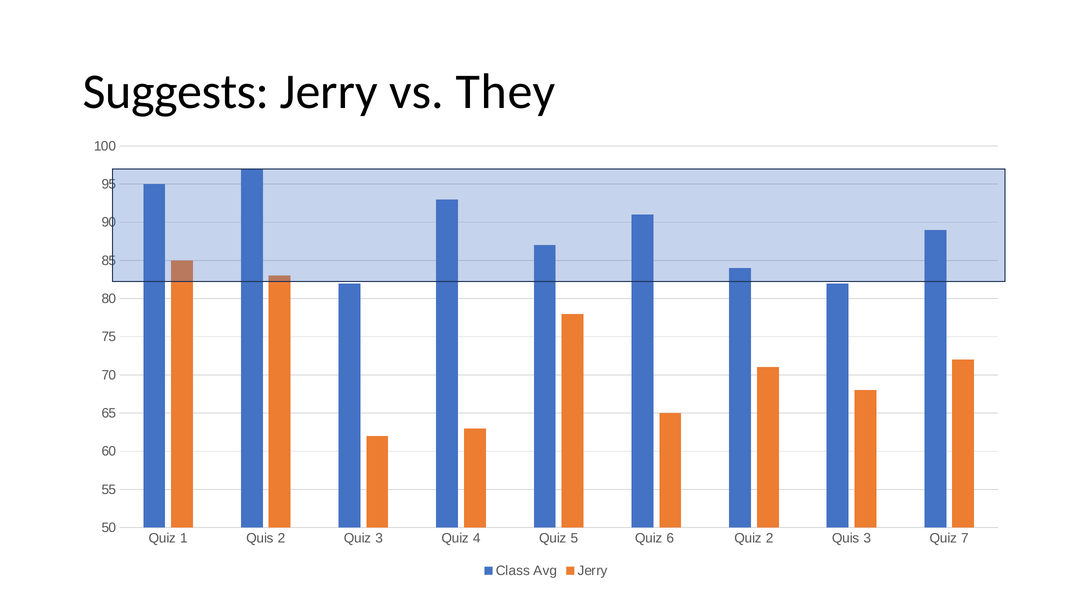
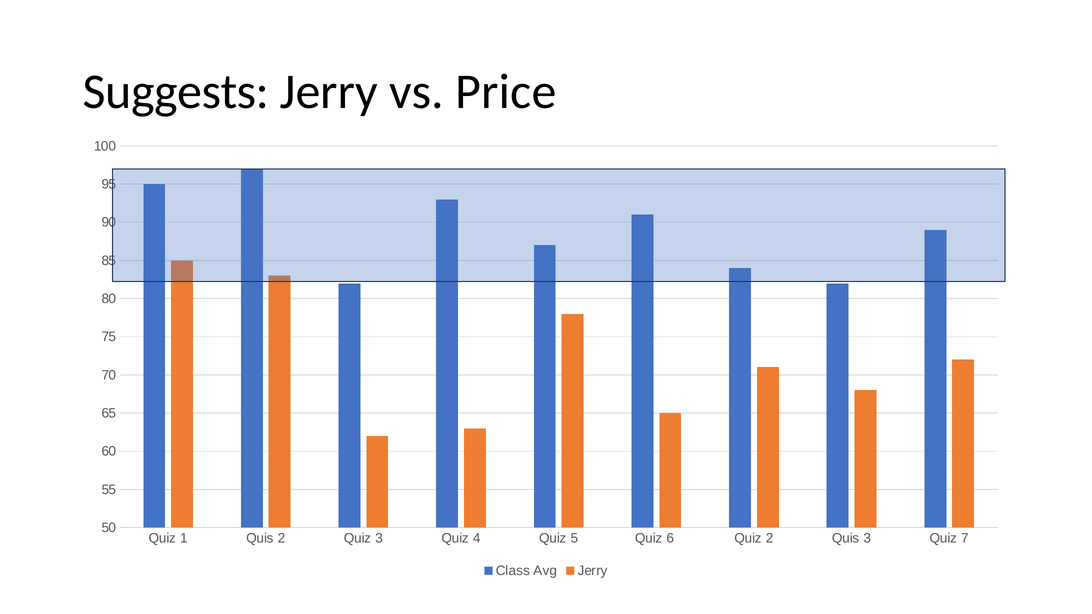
They: They -> Price
